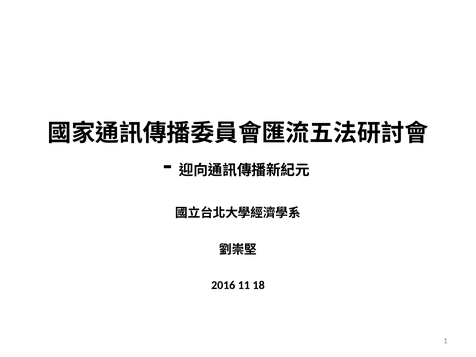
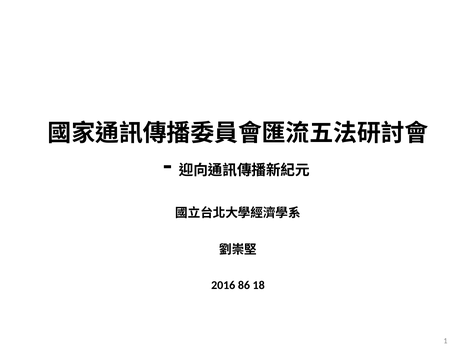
11: 11 -> 86
